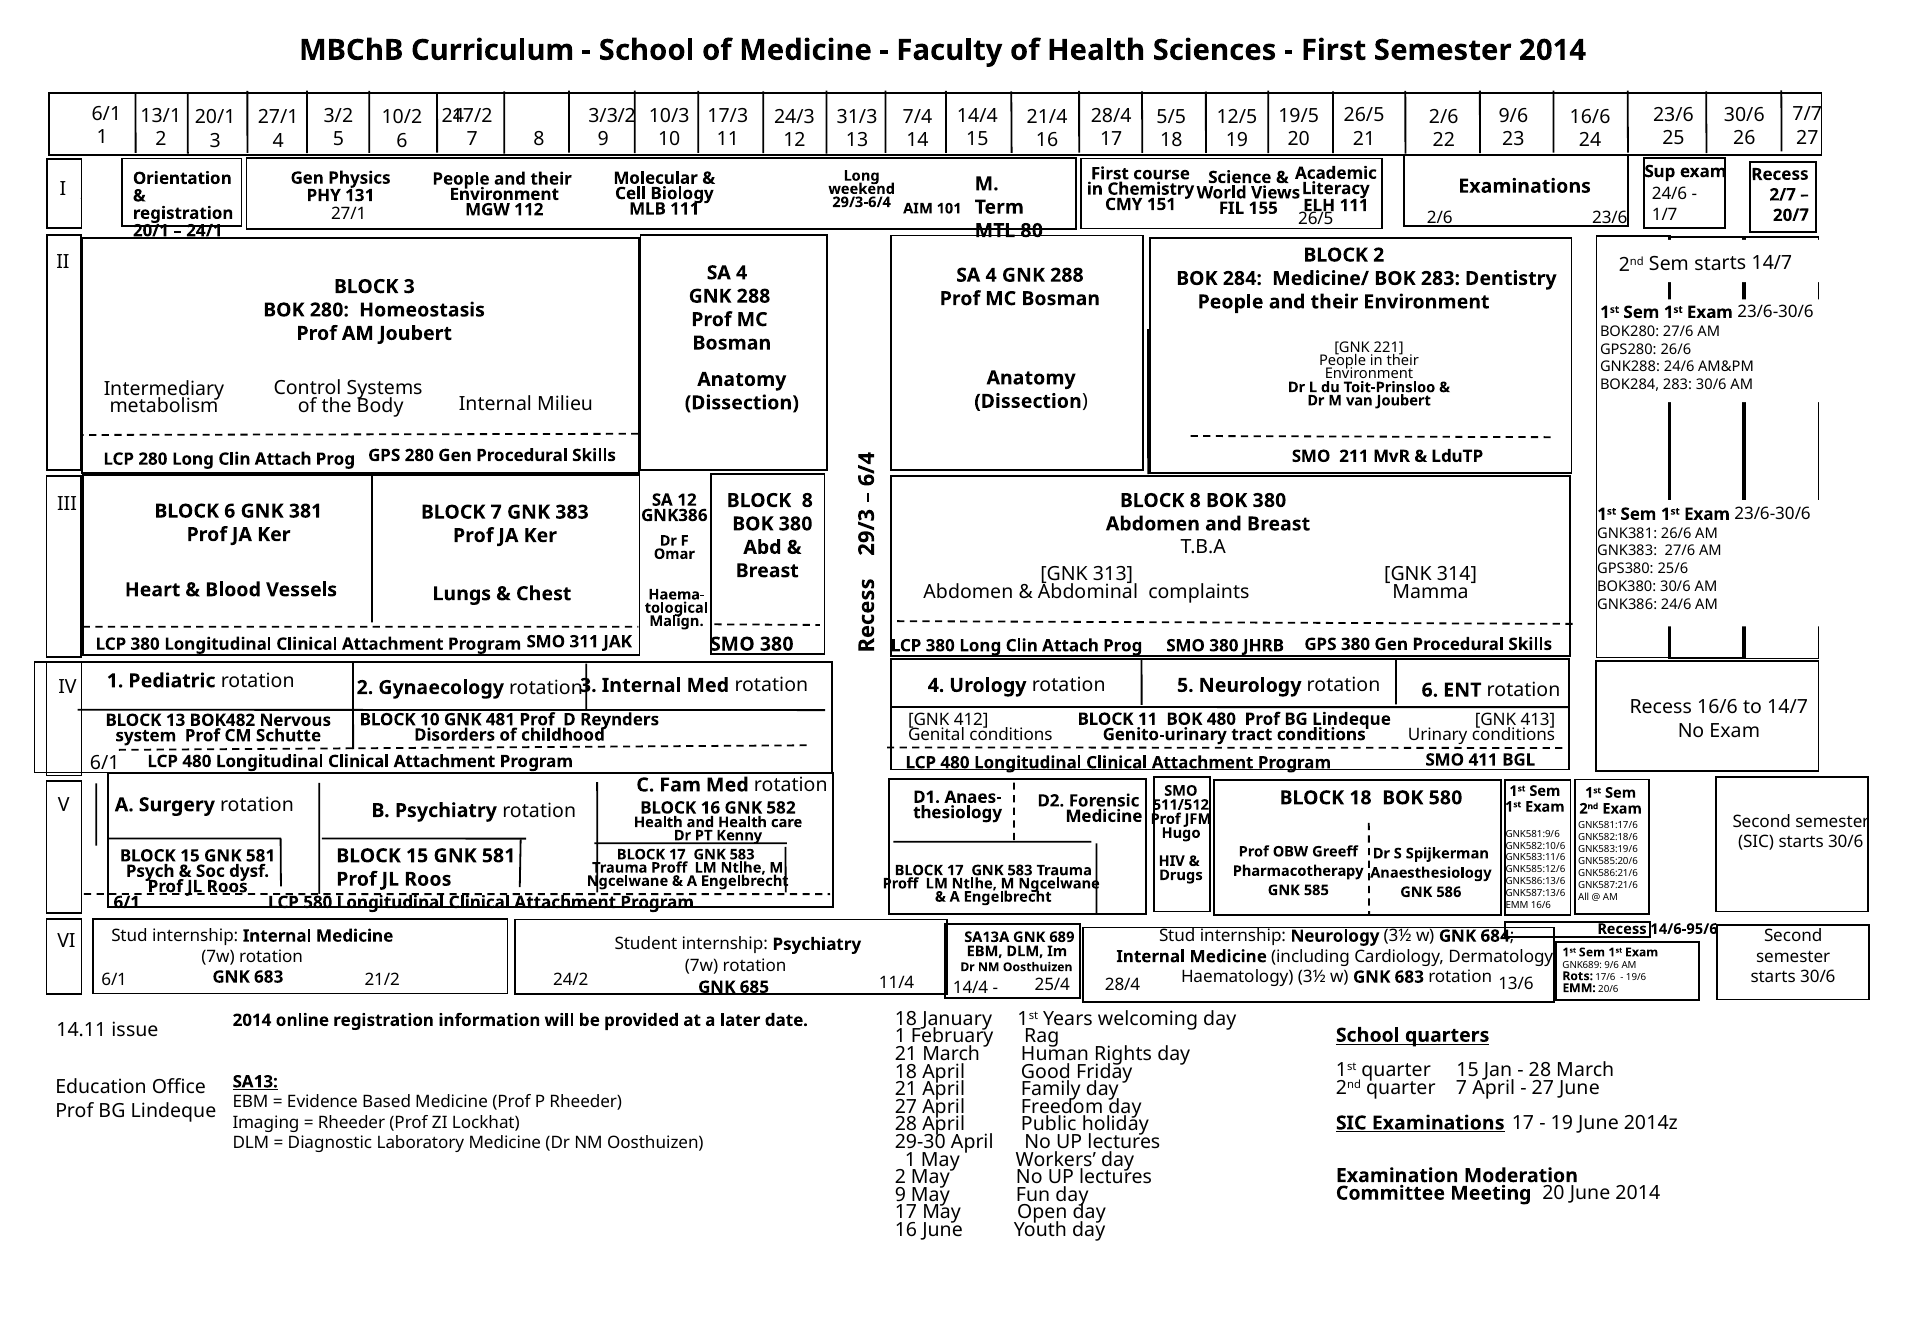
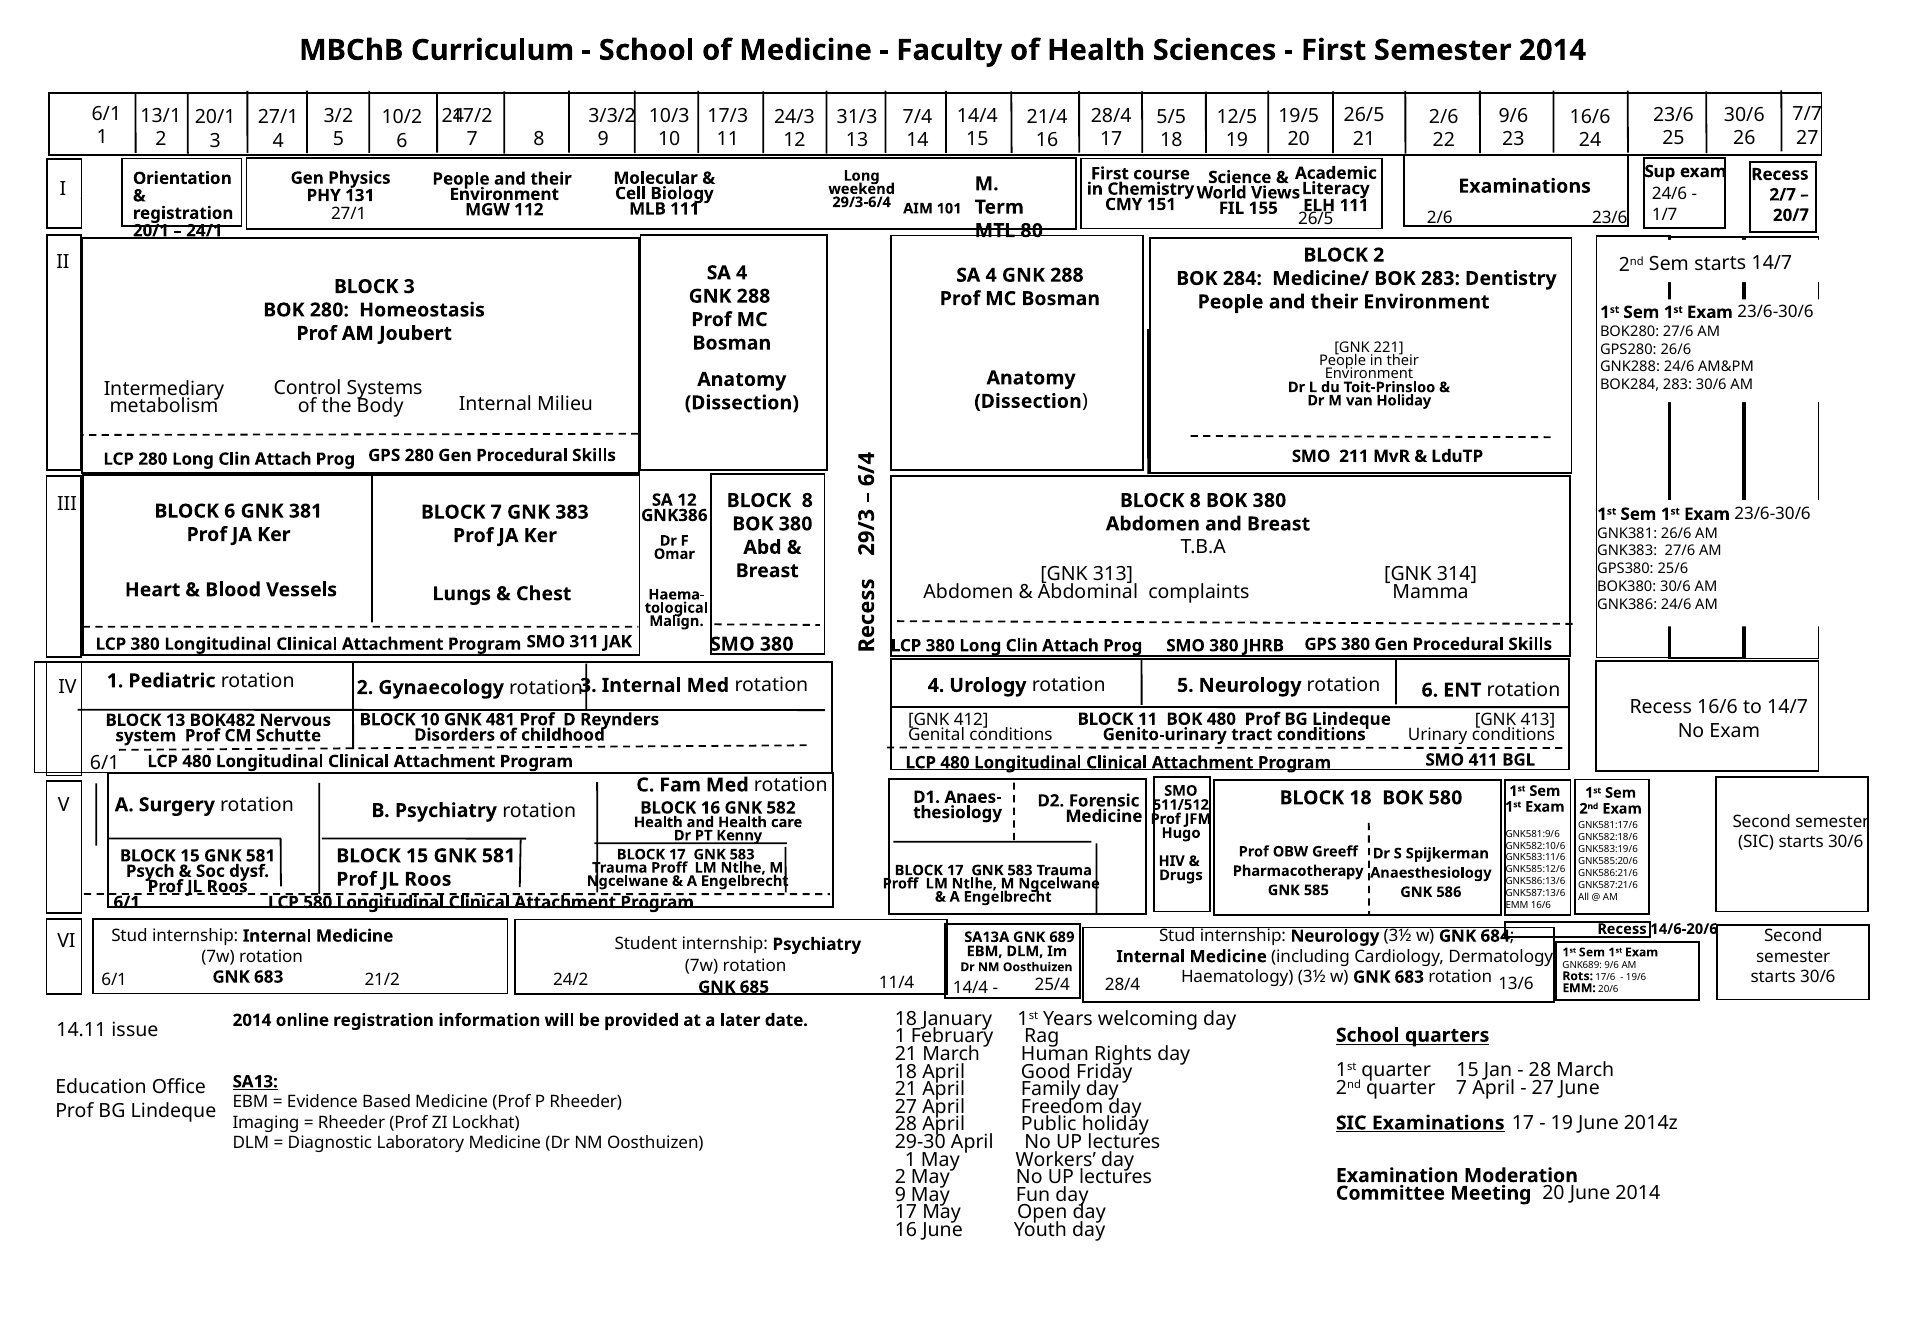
van Joubert: Joubert -> Holiday
14/6-95/6: 14/6-95/6 -> 14/6-20/6
